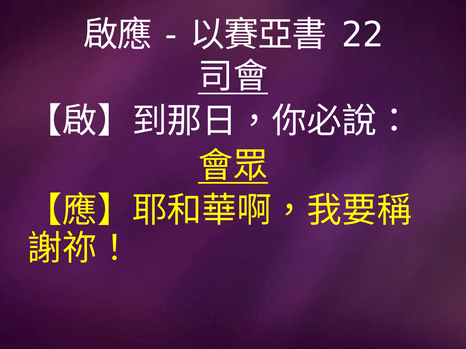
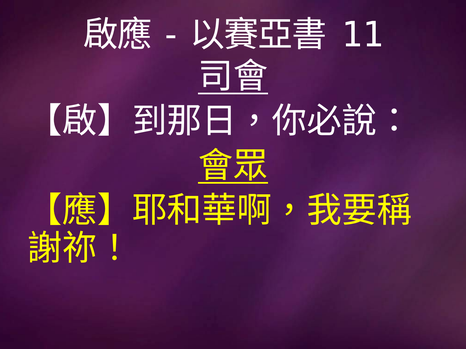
22: 22 -> 11
